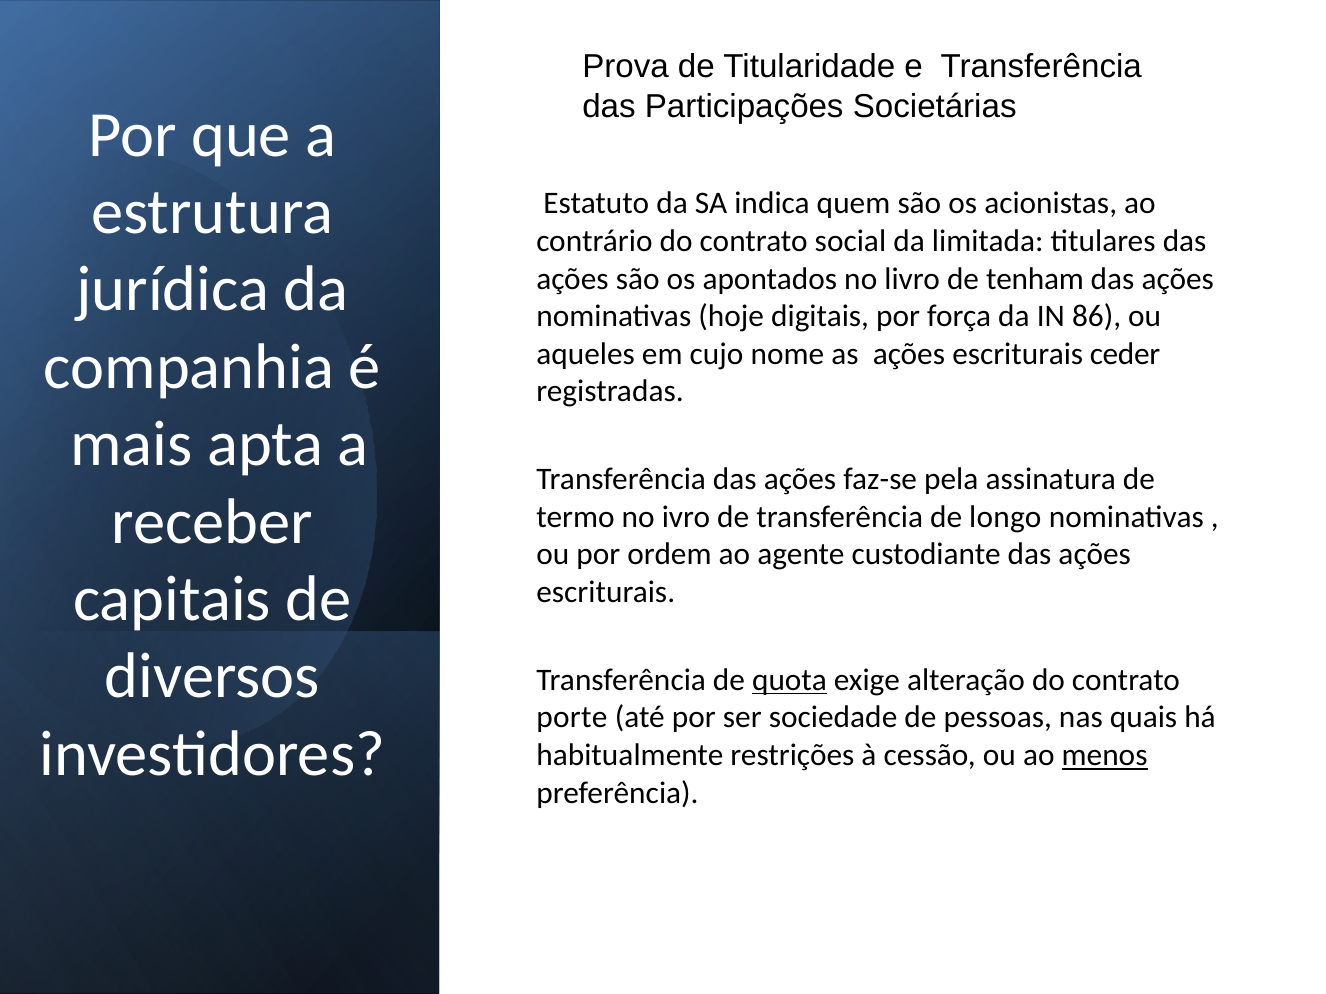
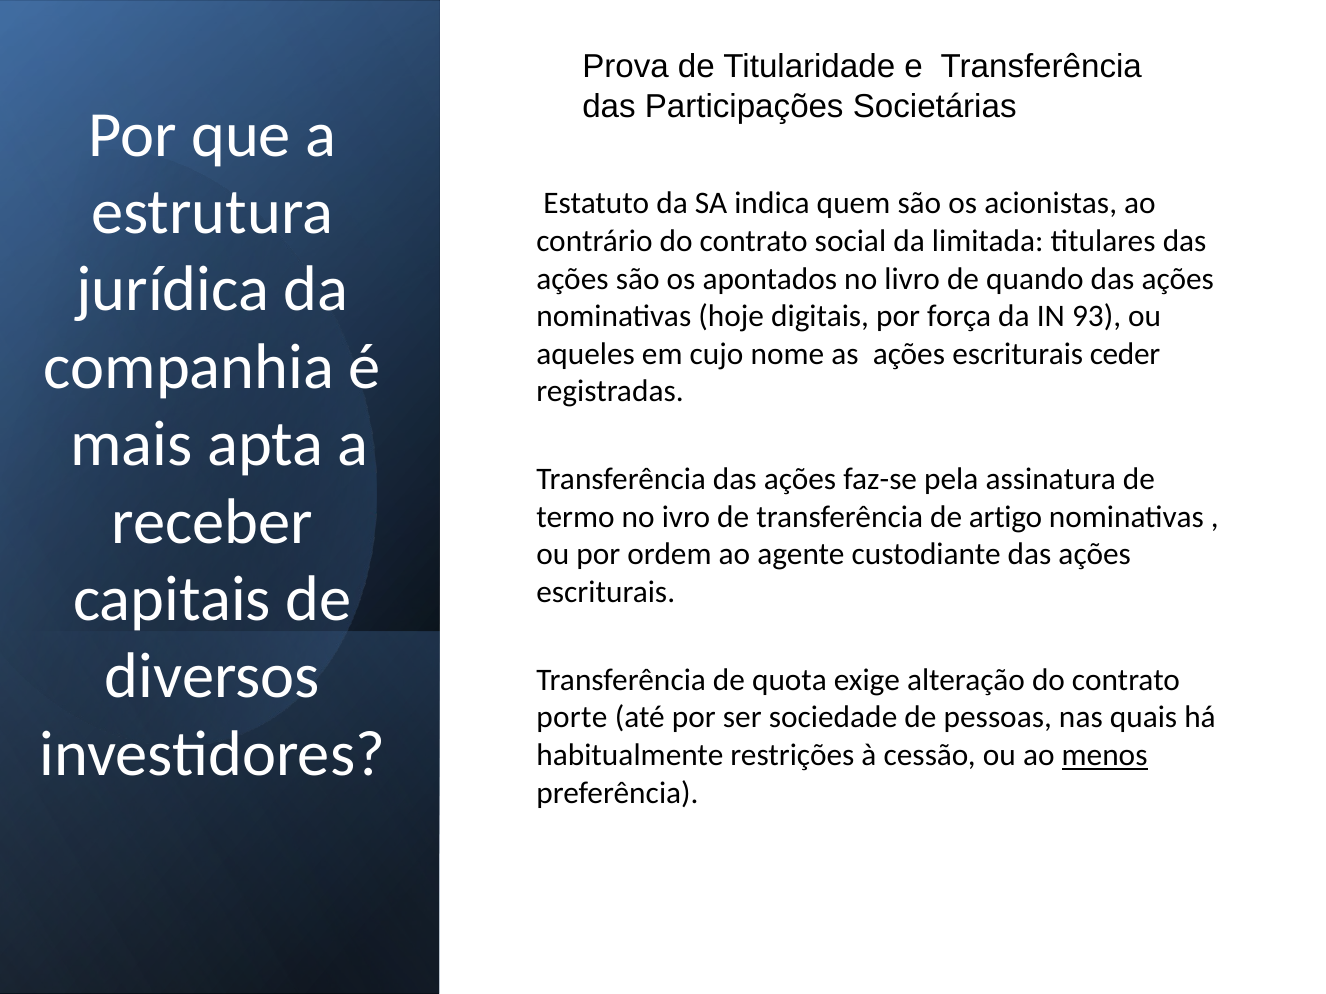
tenham: tenham -> quando
86: 86 -> 93
longo: longo -> artigo
quota underline: present -> none
